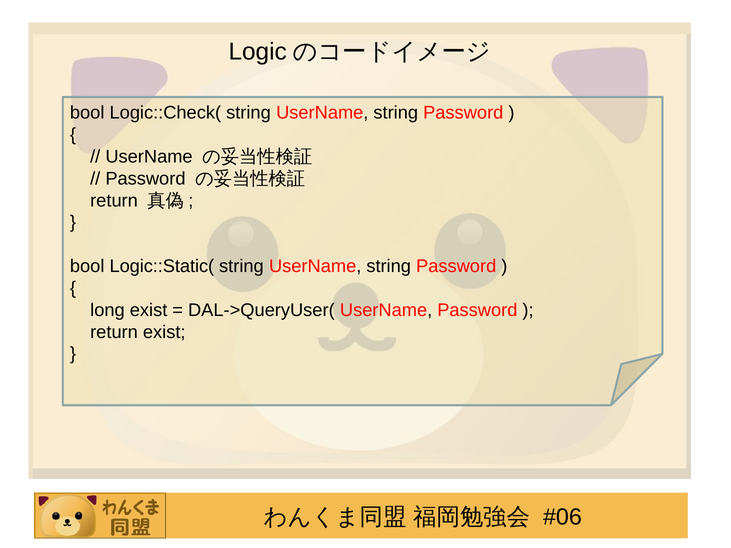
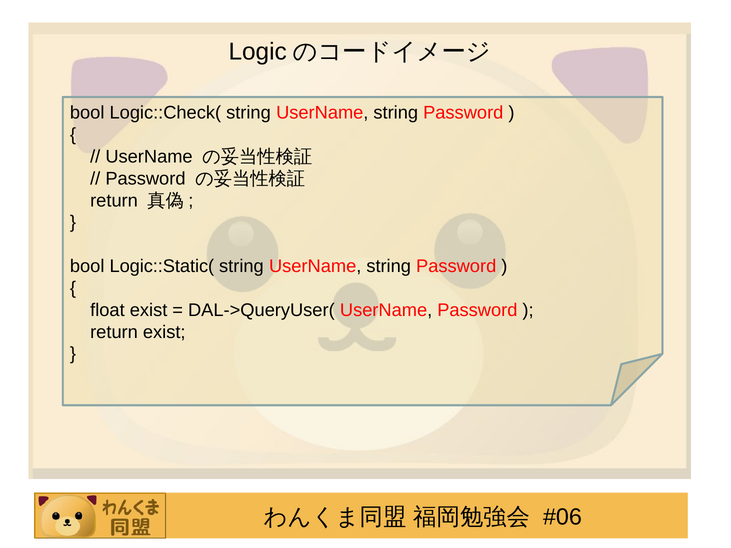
long: long -> float
